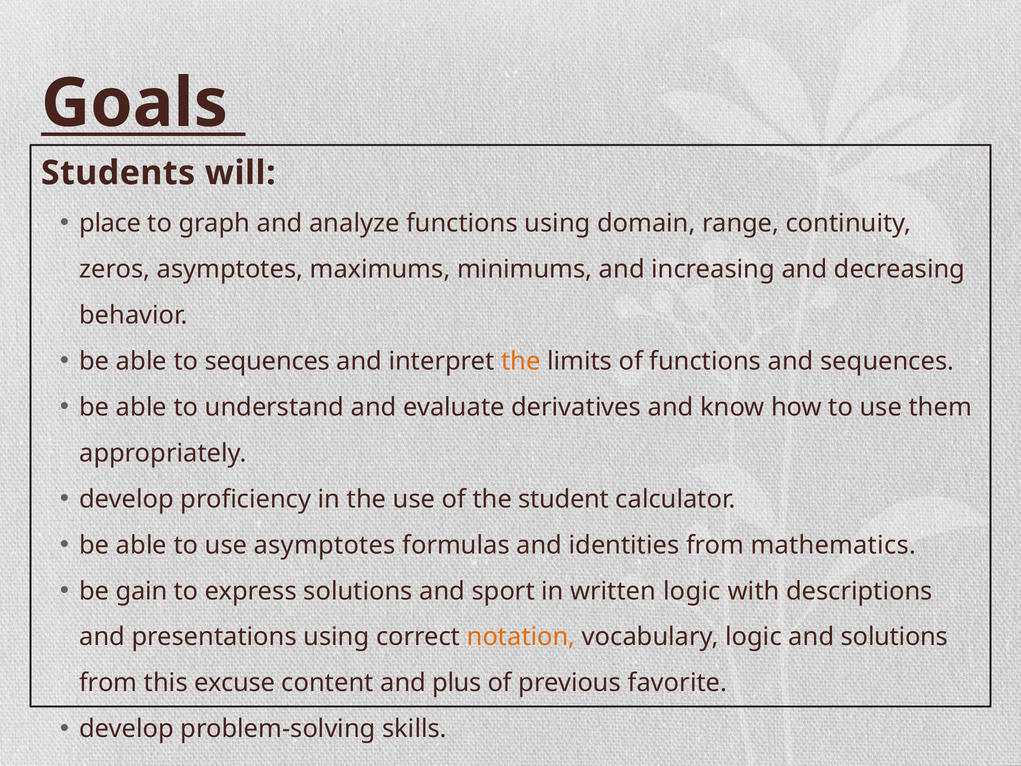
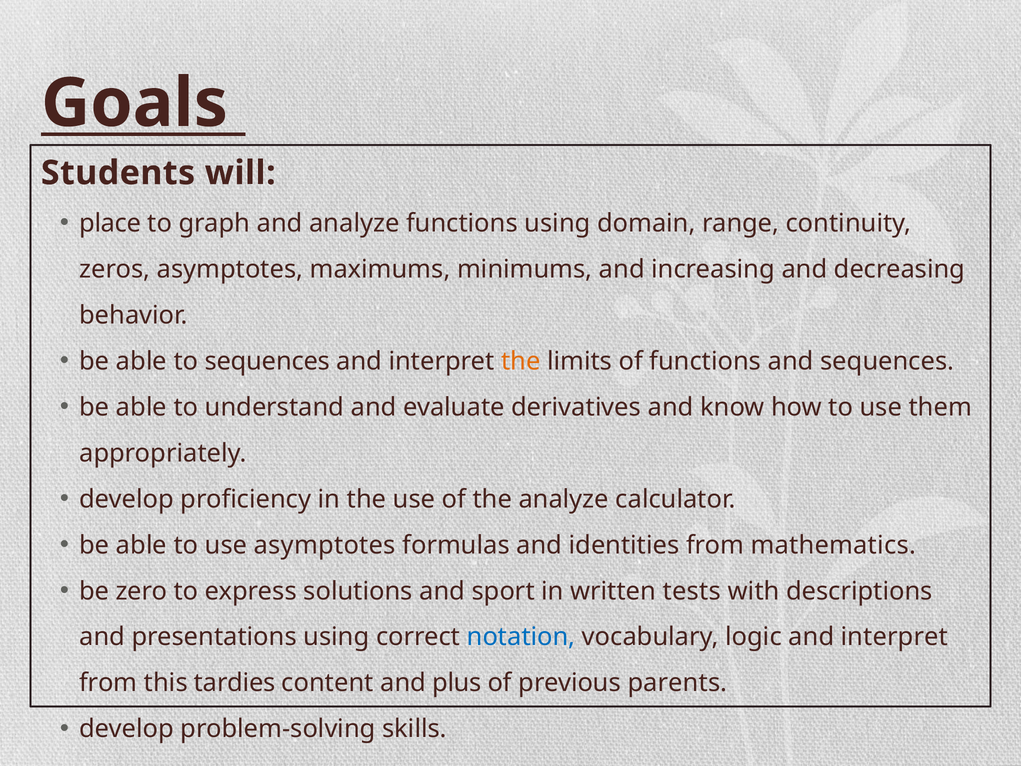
the student: student -> analyze
gain: gain -> zero
written logic: logic -> tests
notation colour: orange -> blue
logic and solutions: solutions -> interpret
excuse: excuse -> tardies
favorite: favorite -> parents
